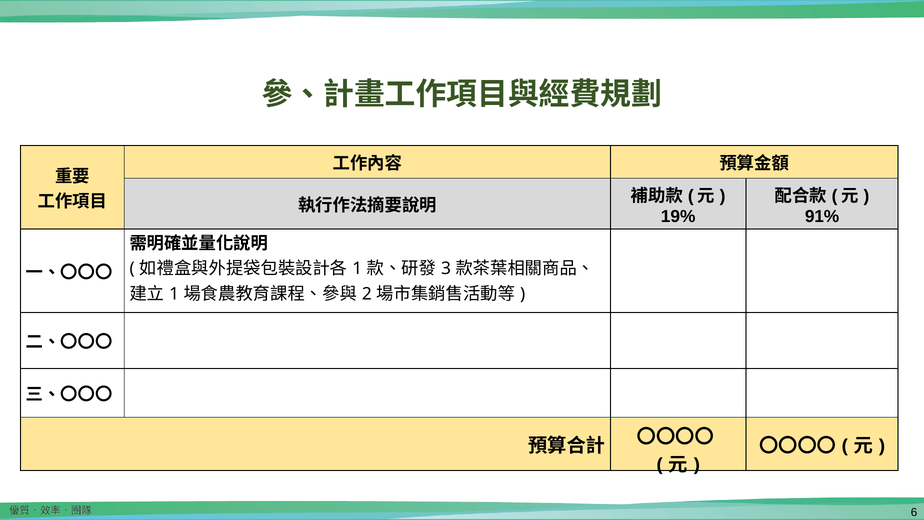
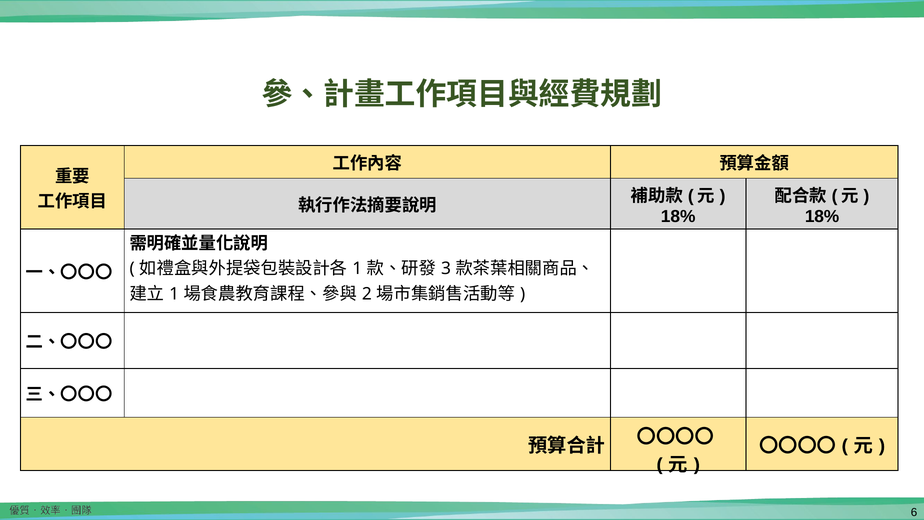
19% at (678, 216): 19% -> 18%
91% at (822, 216): 91% -> 18%
